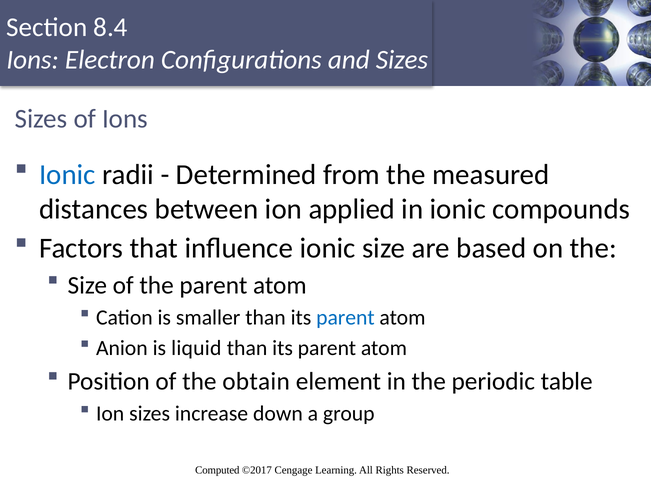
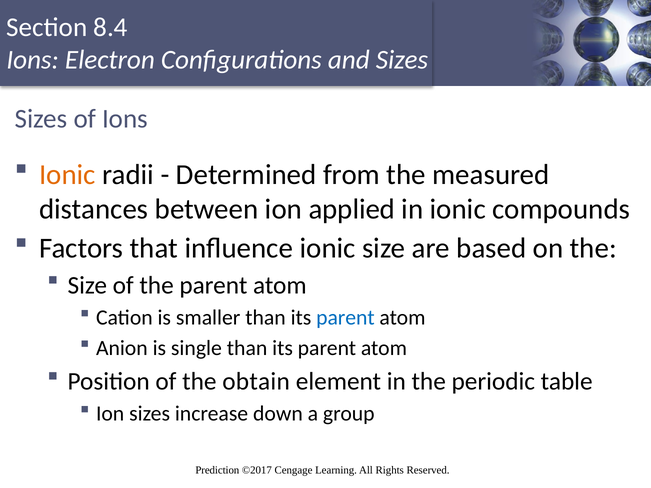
Ionic at (67, 175) colour: blue -> orange
liquid: liquid -> single
Computed: Computed -> Prediction
